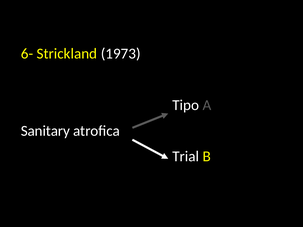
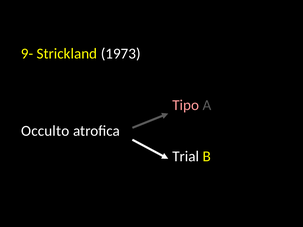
6-: 6- -> 9-
Tipo colour: white -> pink
Sanitary: Sanitary -> Occulto
